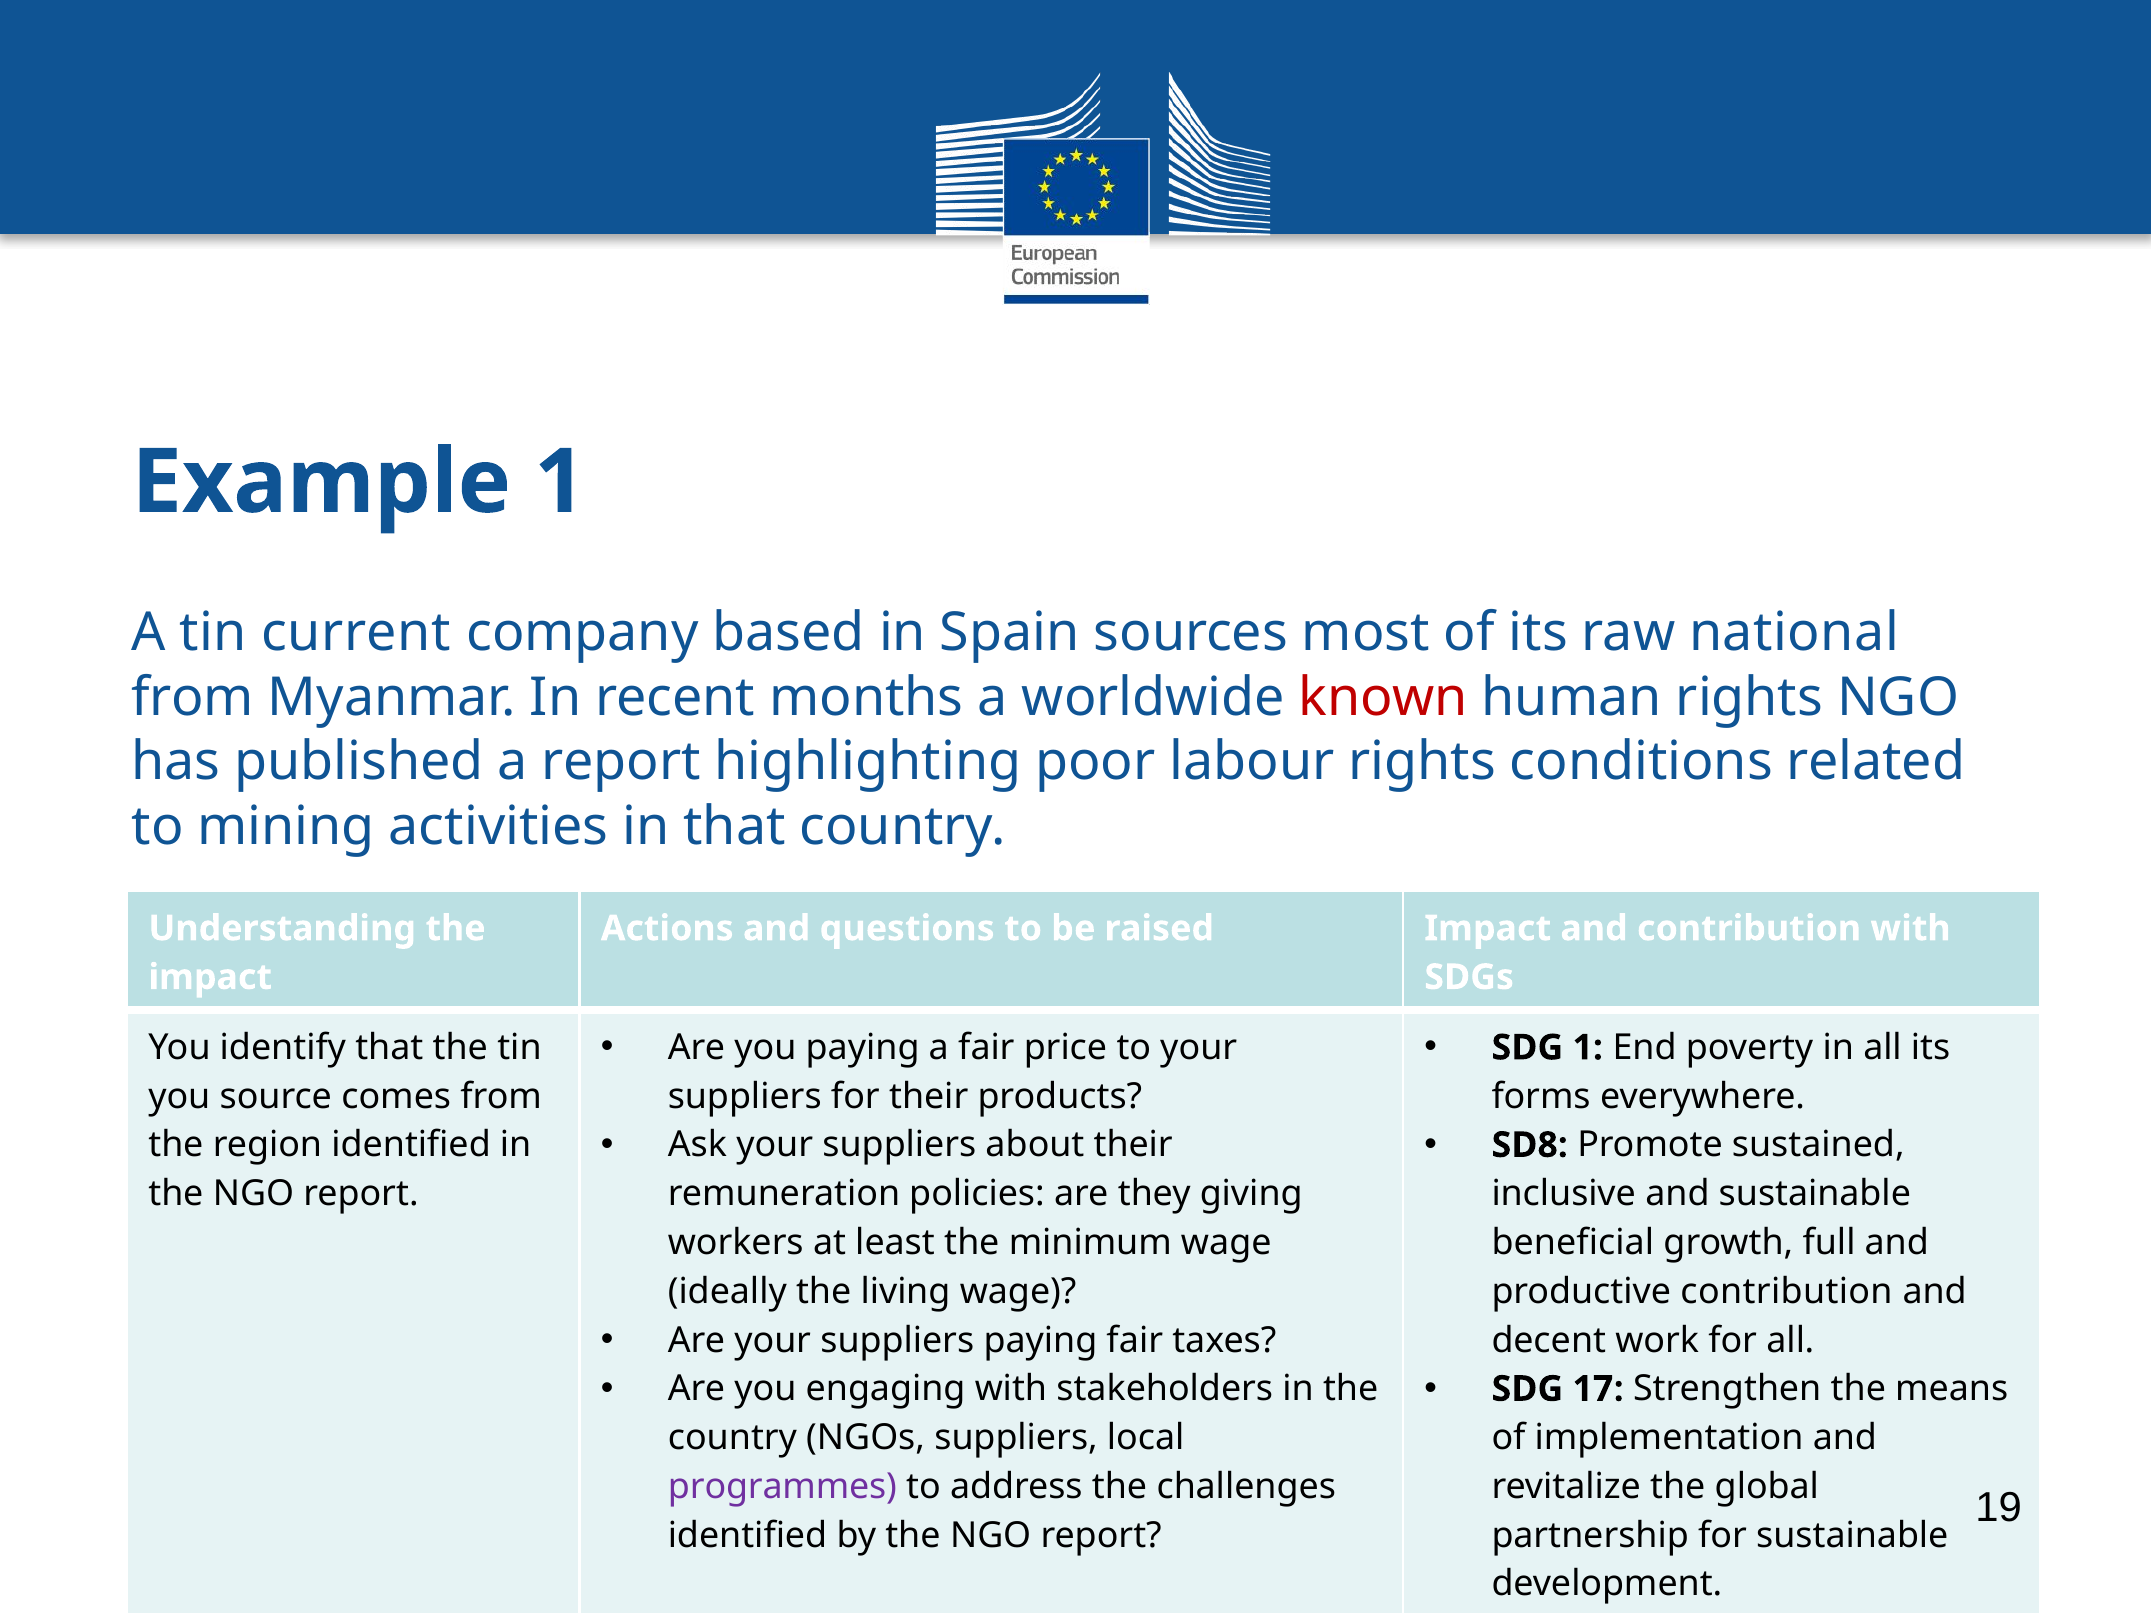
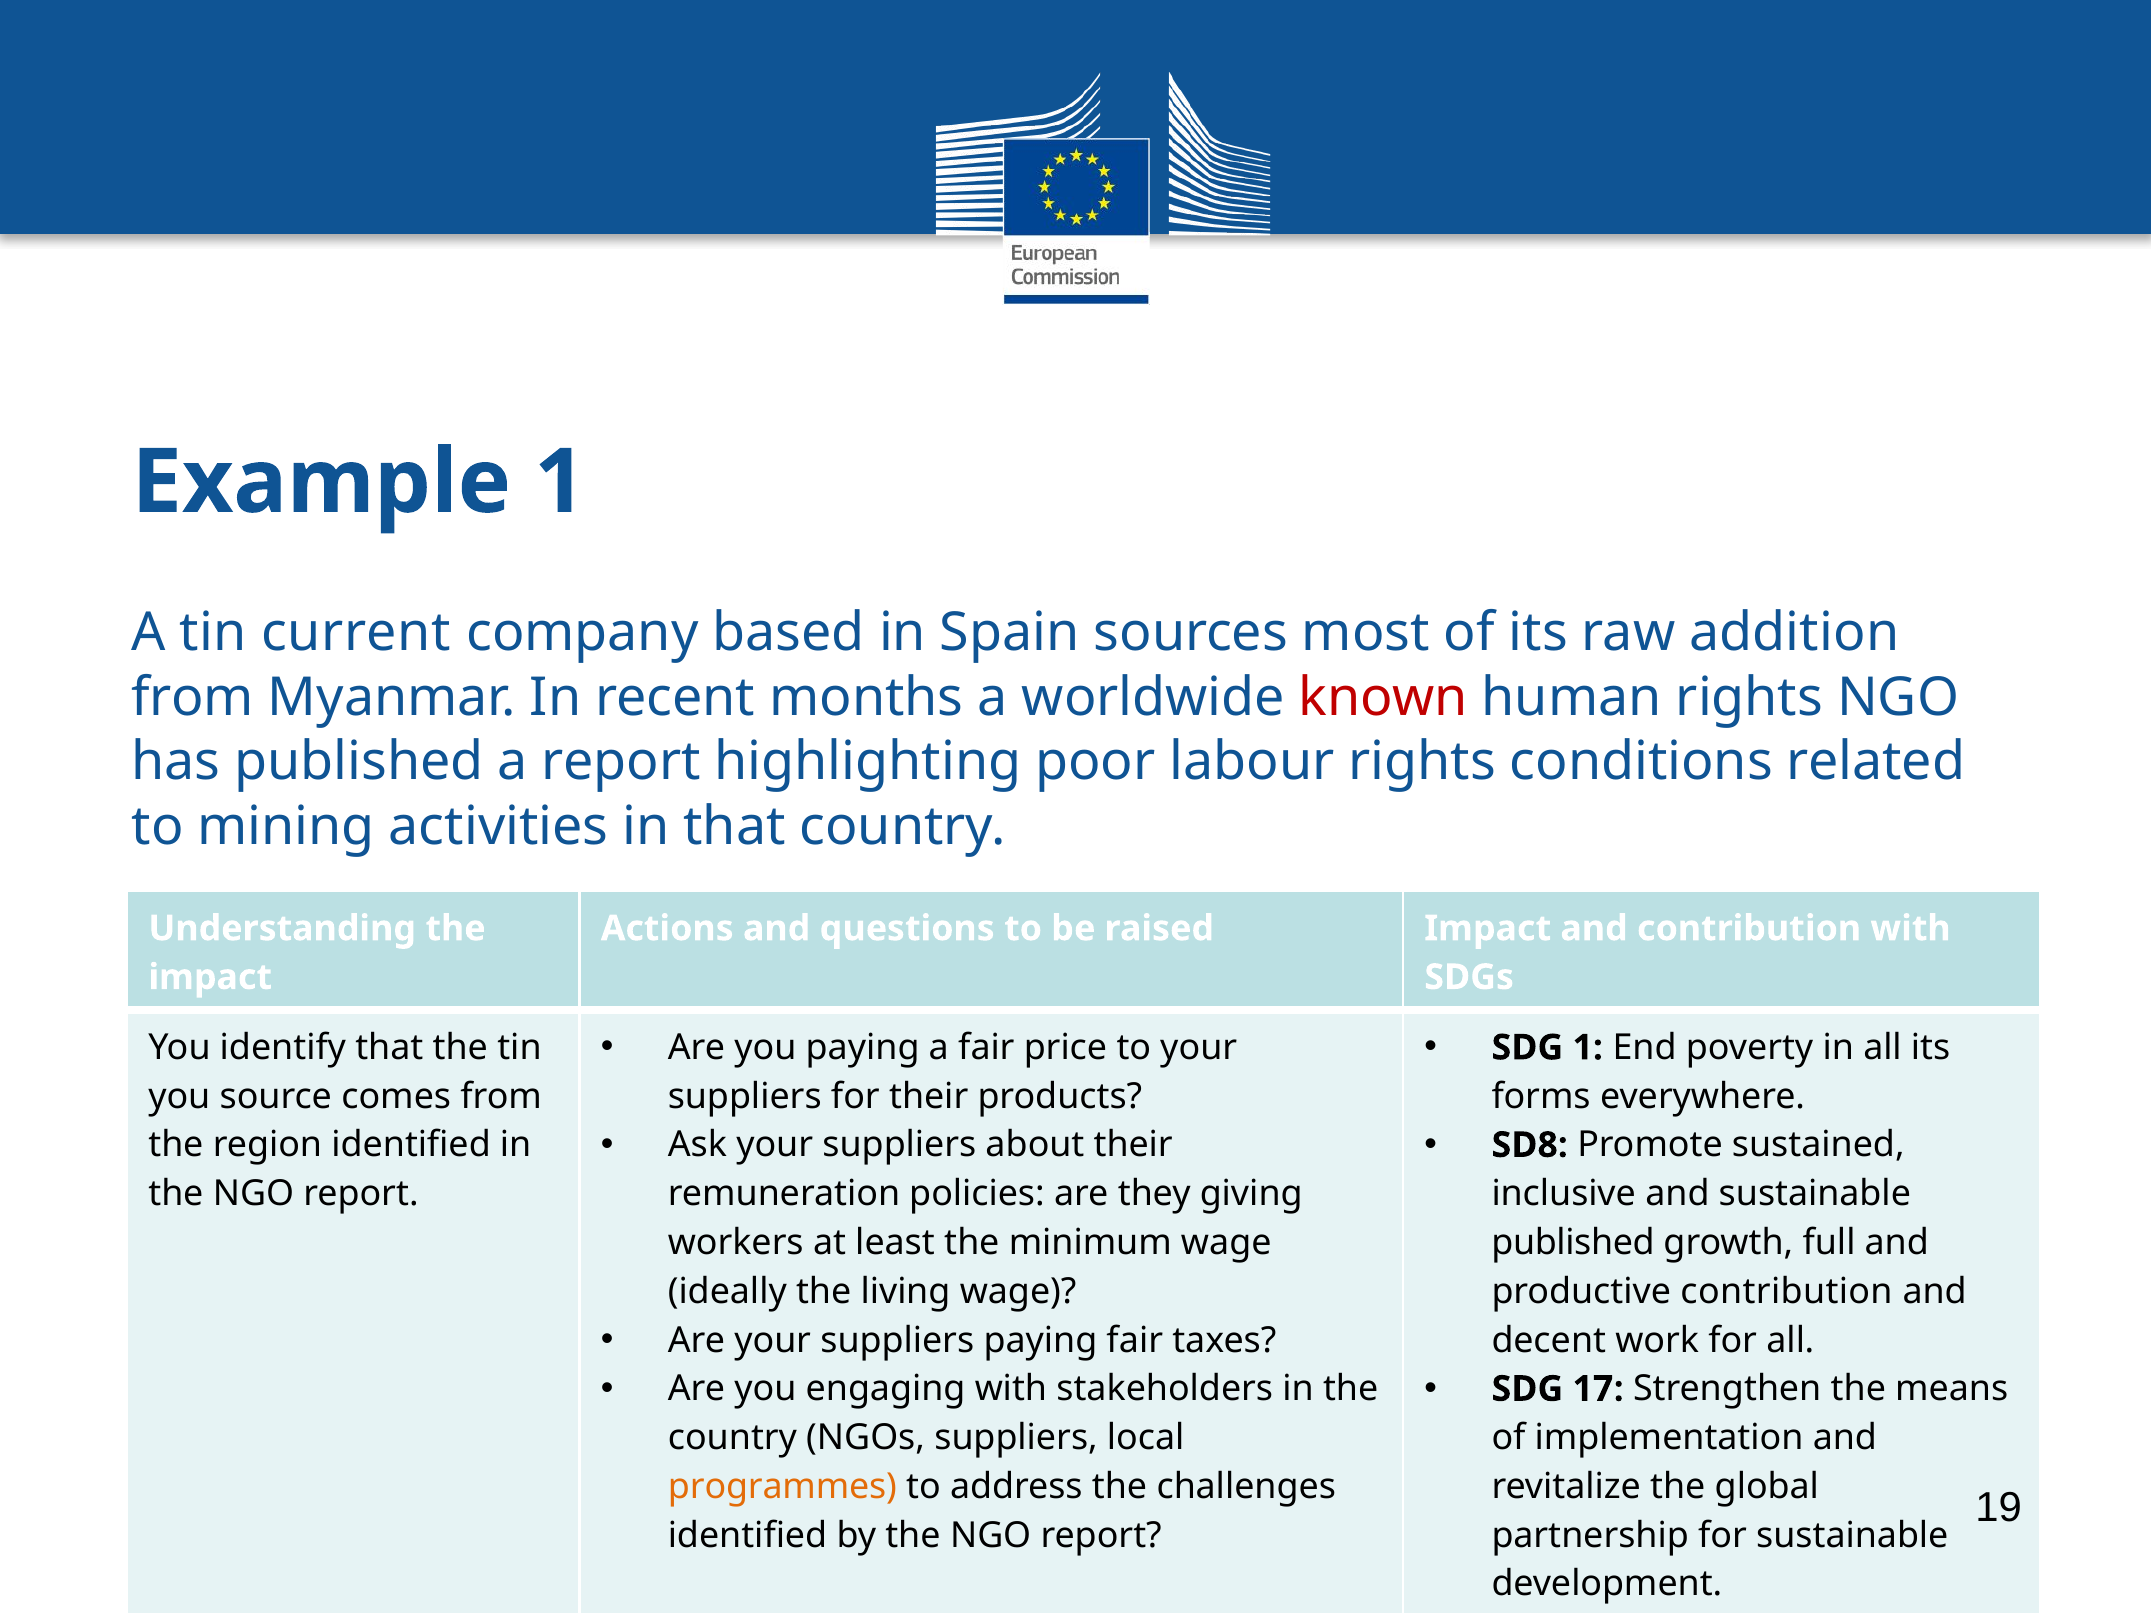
national: national -> addition
beneficial at (1573, 1243): beneficial -> published
programmes colour: purple -> orange
